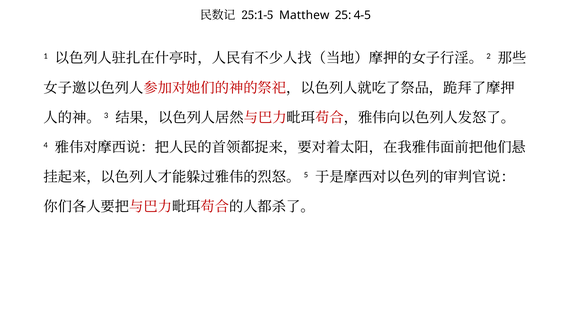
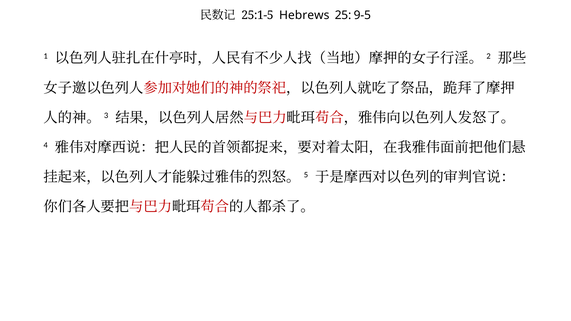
Matthew: Matthew -> Hebrews
4-5: 4-5 -> 9-5
